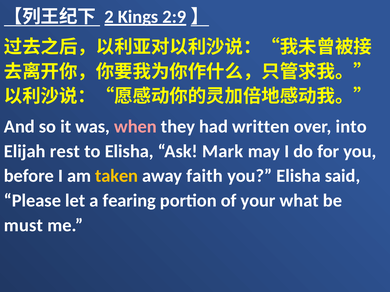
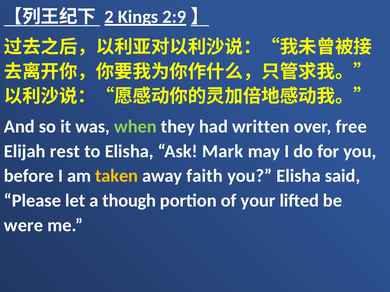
when colour: pink -> light green
into: into -> free
fearing: fearing -> though
what: what -> lifted
must: must -> were
